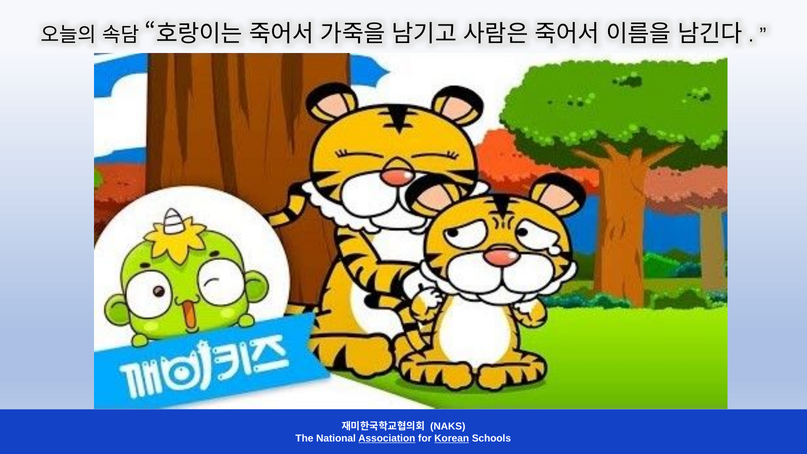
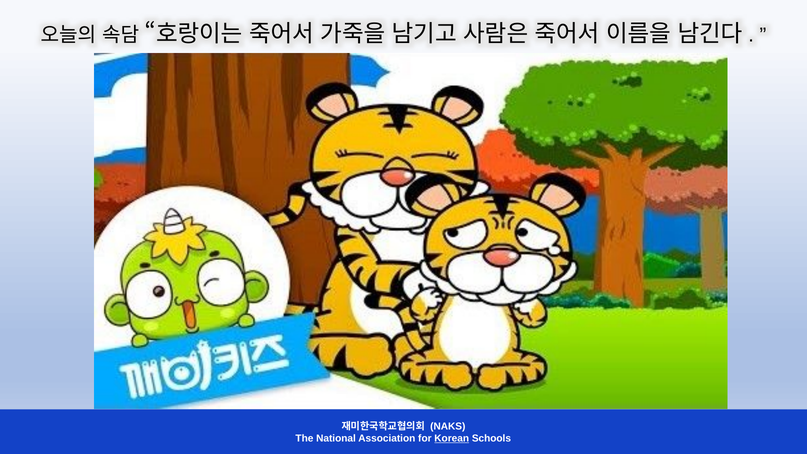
Association underline: present -> none
